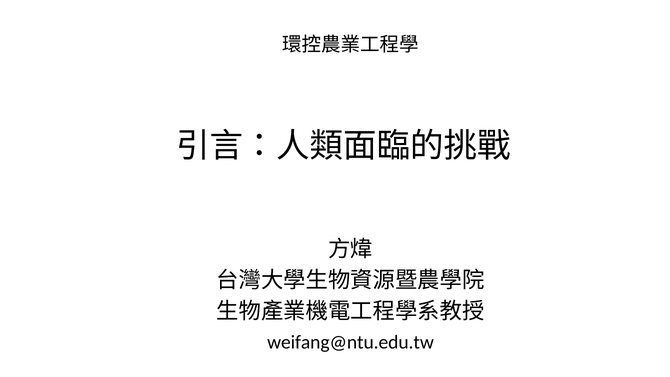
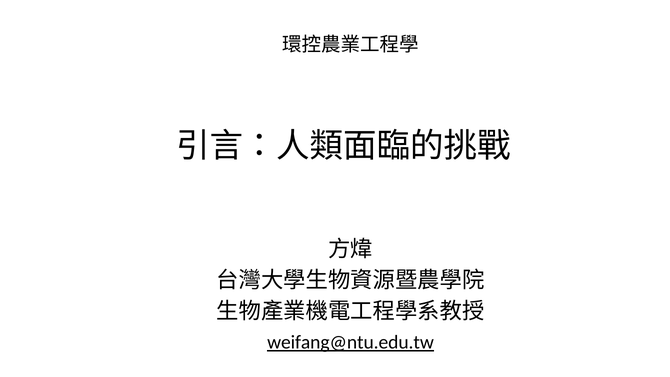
weifang@ntu.edu.tw underline: none -> present
